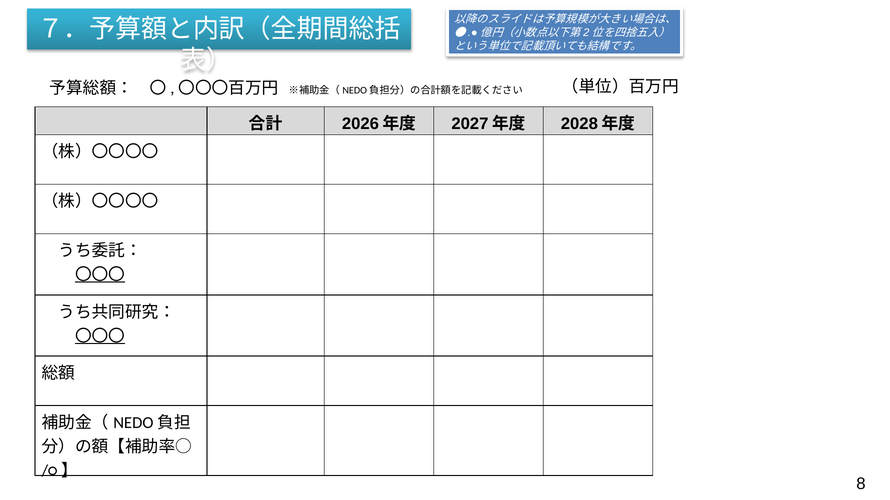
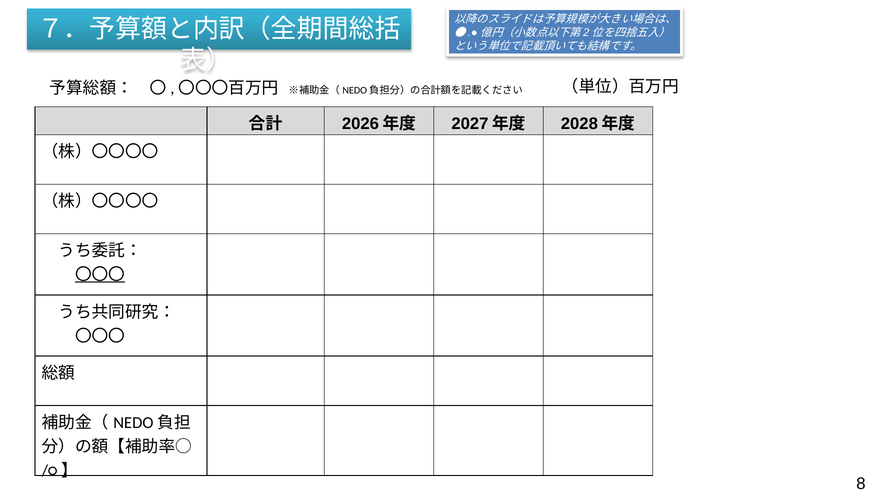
〇〇〇 at (100, 337) underline: present -> none
